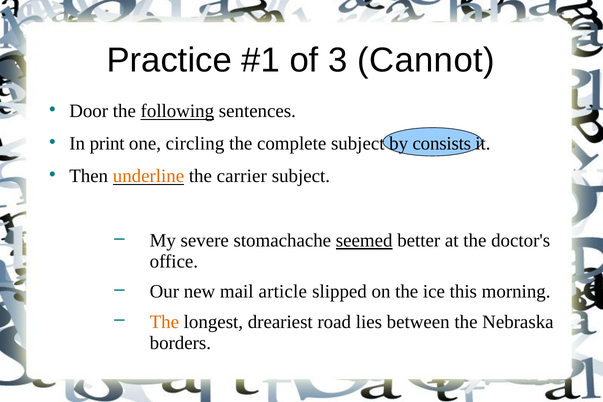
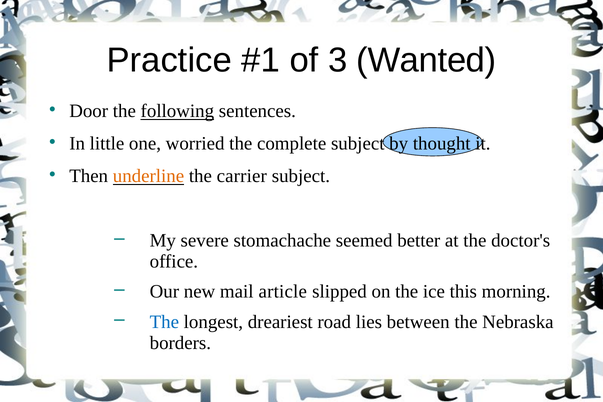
Cannot: Cannot -> Wanted
print: print -> little
circling: circling -> worried
consists: consists -> thought
seemed underline: present -> none
The at (164, 322) colour: orange -> blue
